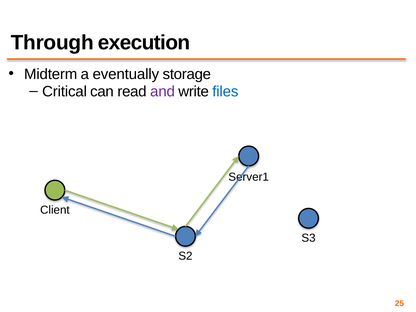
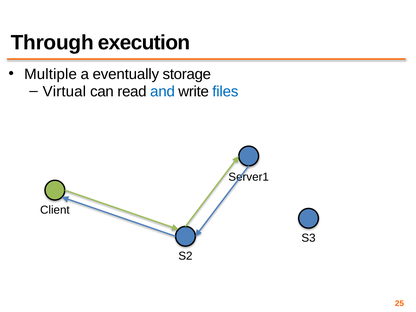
Midterm: Midterm -> Multiple
Critical: Critical -> Virtual
and colour: purple -> blue
